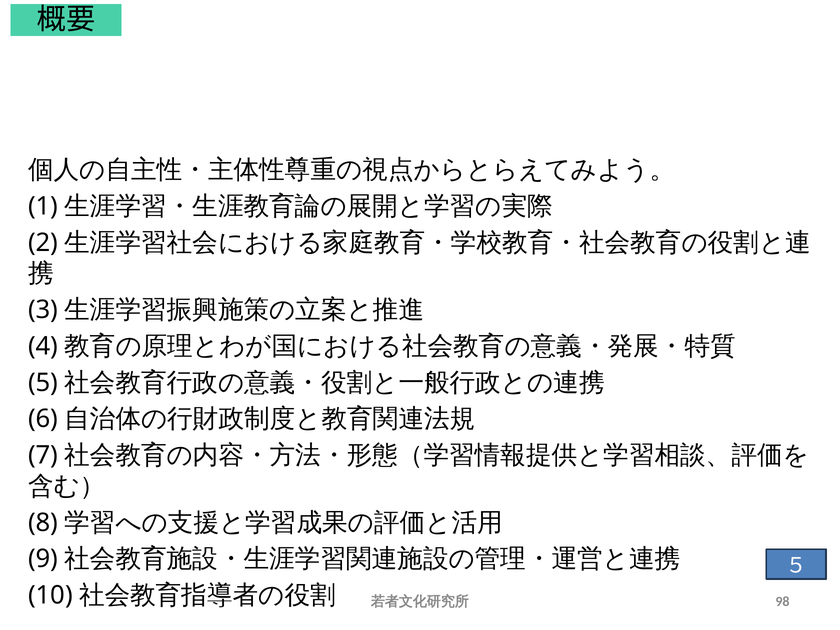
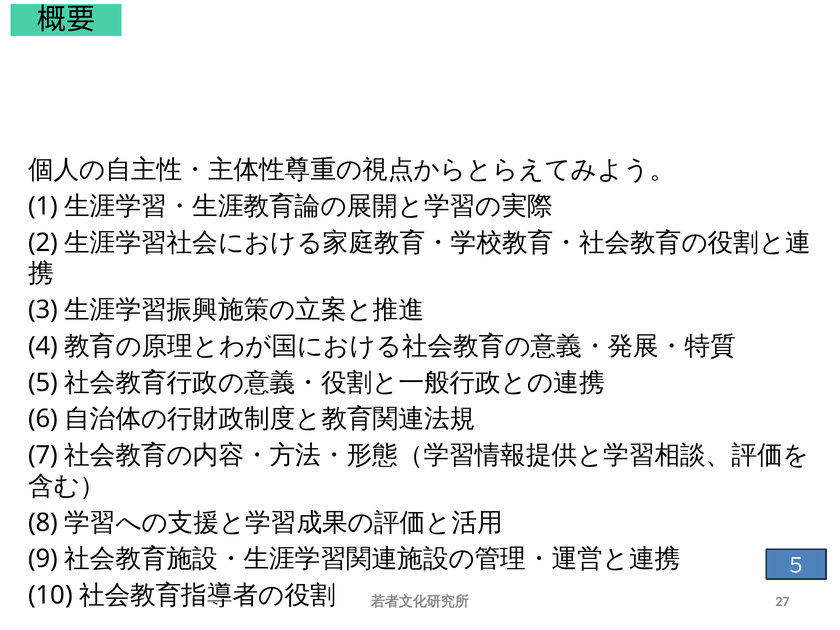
98: 98 -> 27
